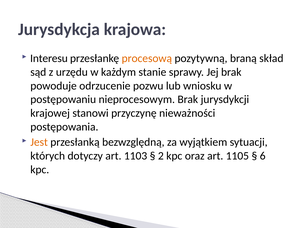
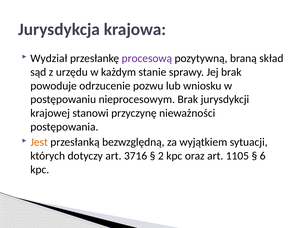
Interesu: Interesu -> Wydział
procesową colour: orange -> purple
1103: 1103 -> 3716
